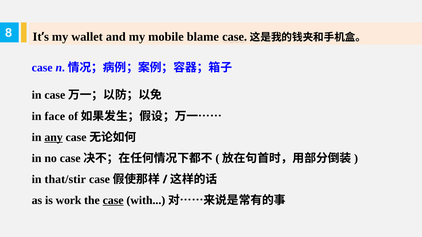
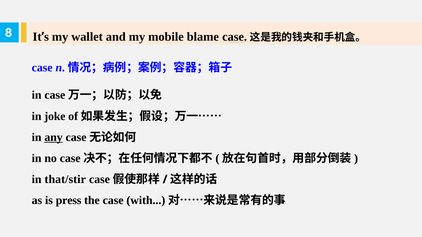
face: face -> joke
work: work -> press
case at (113, 201) underline: present -> none
